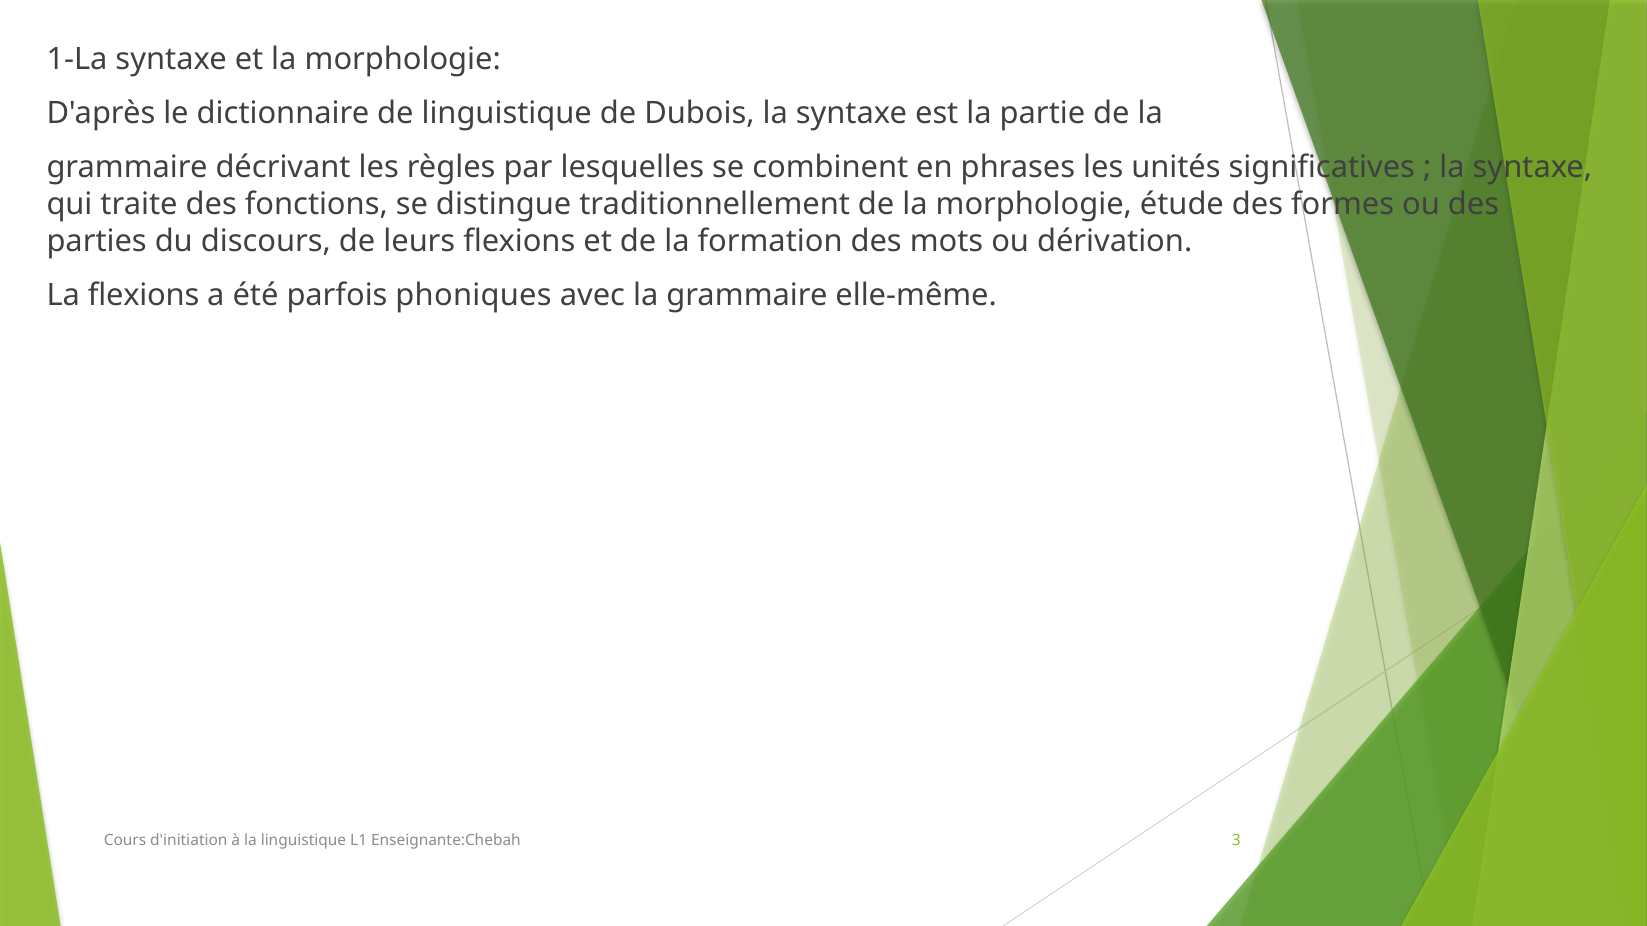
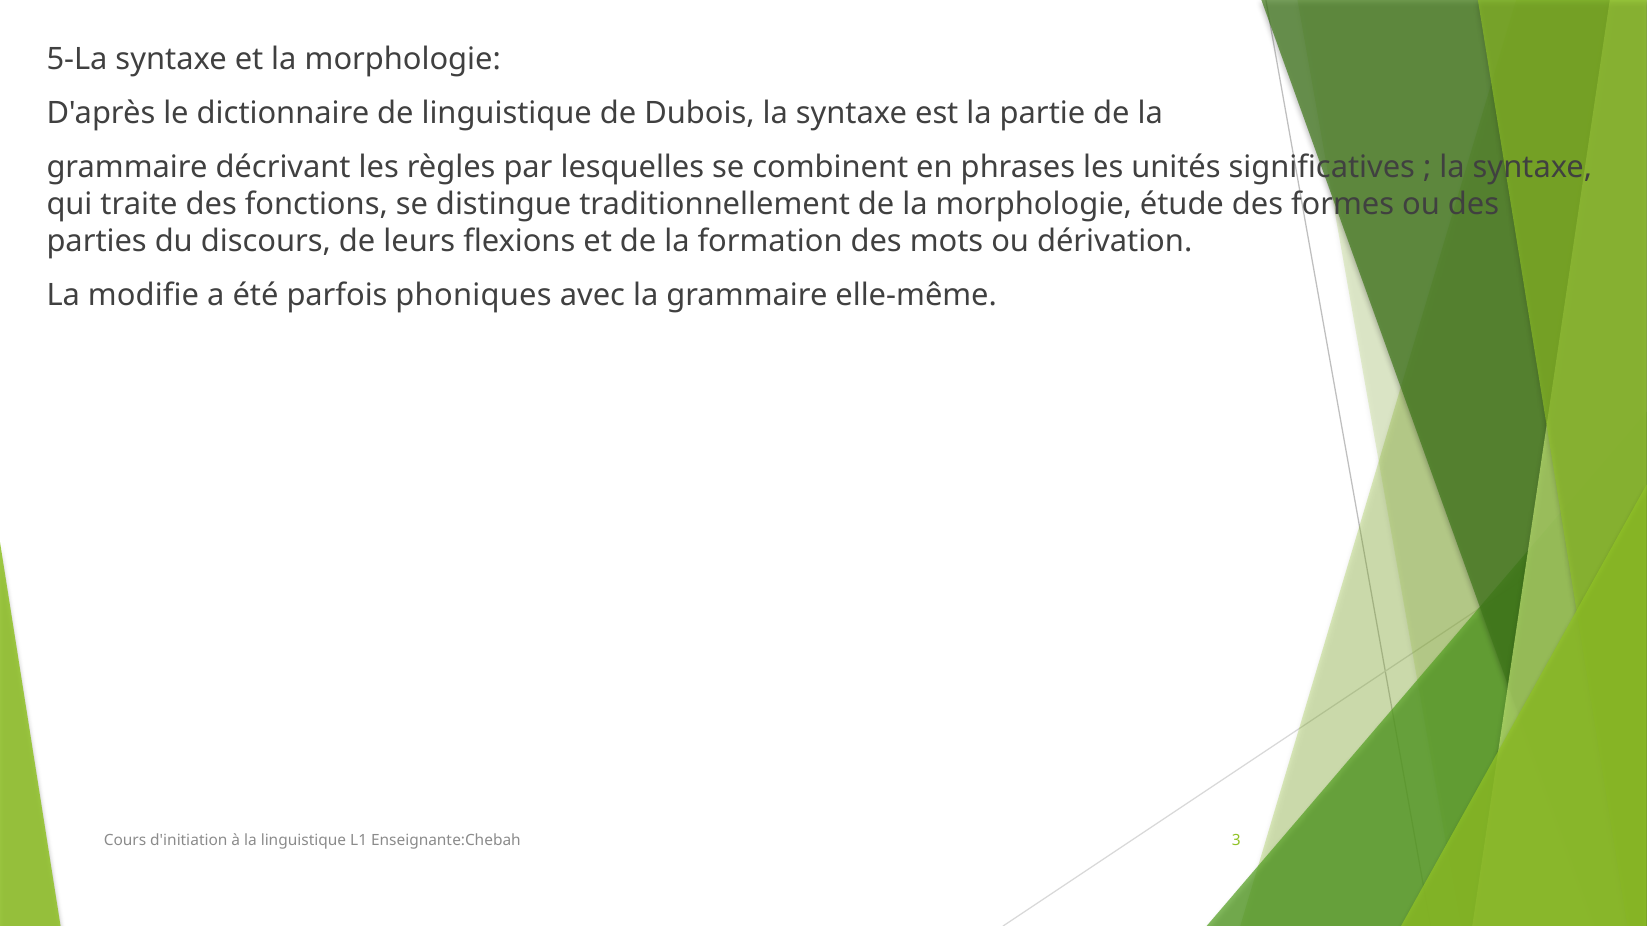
1-La: 1-La -> 5-La
La flexions: flexions -> modifie
